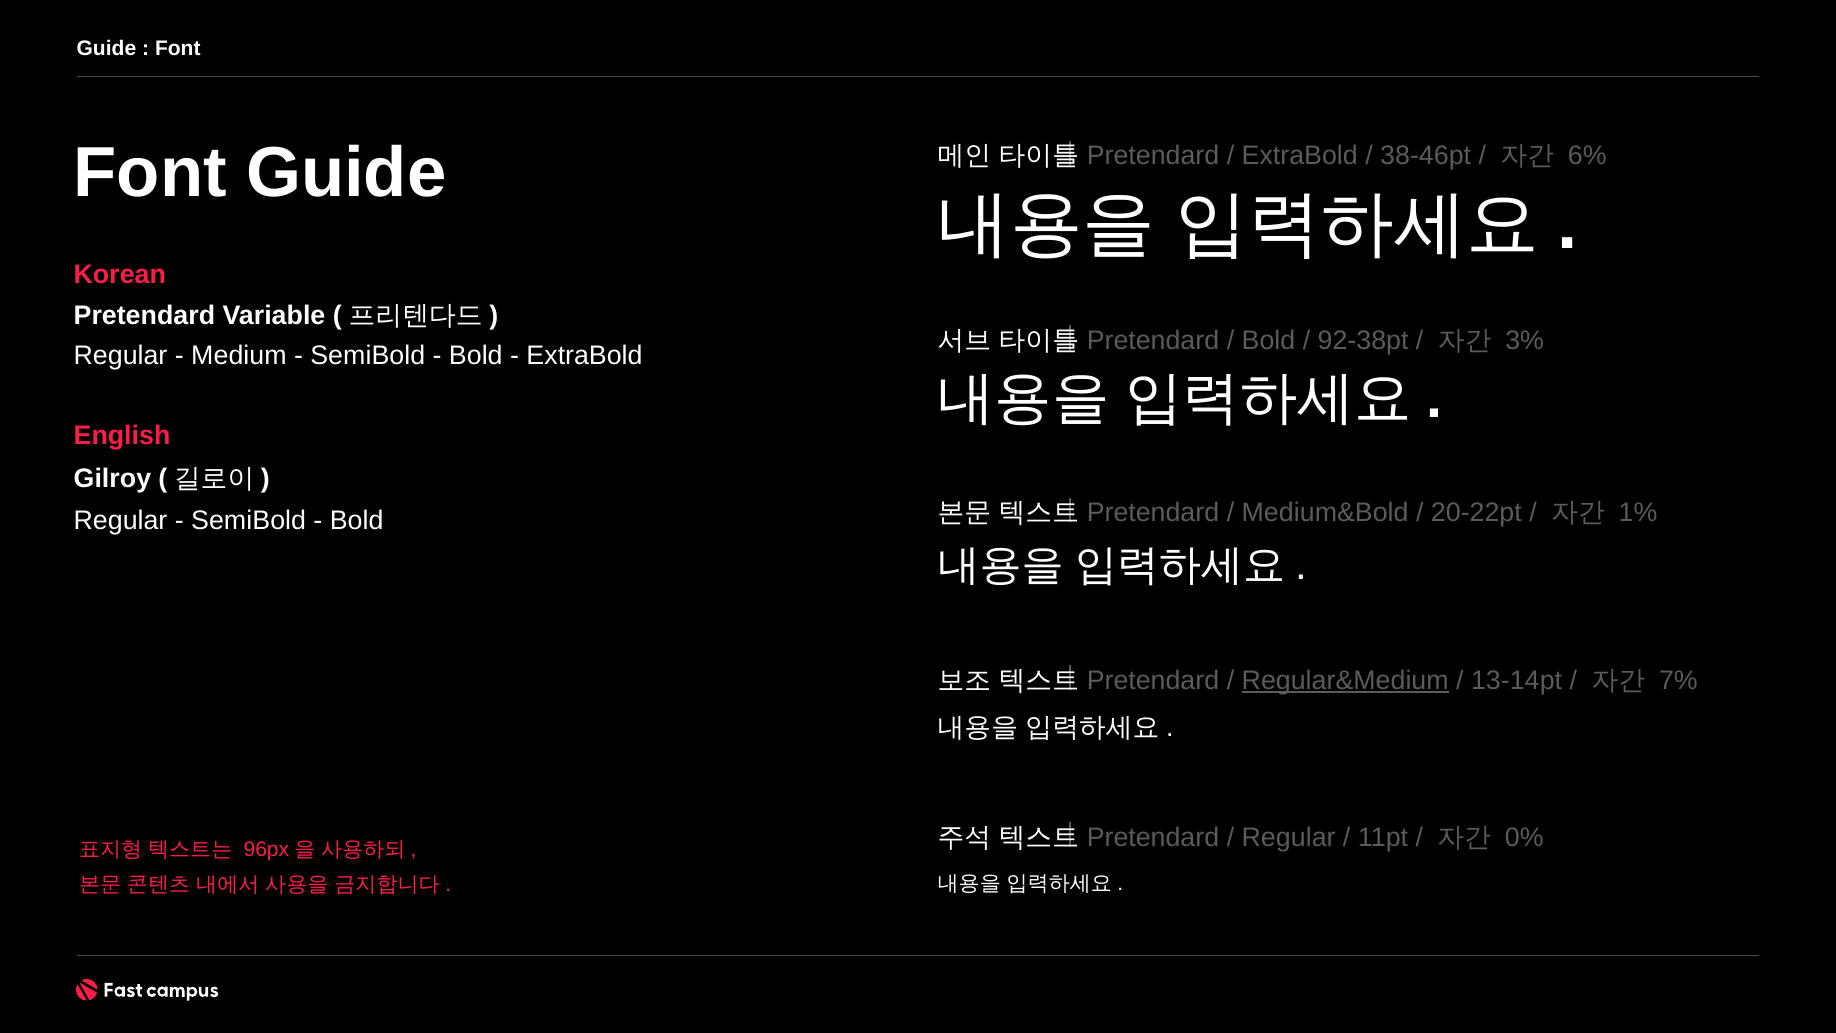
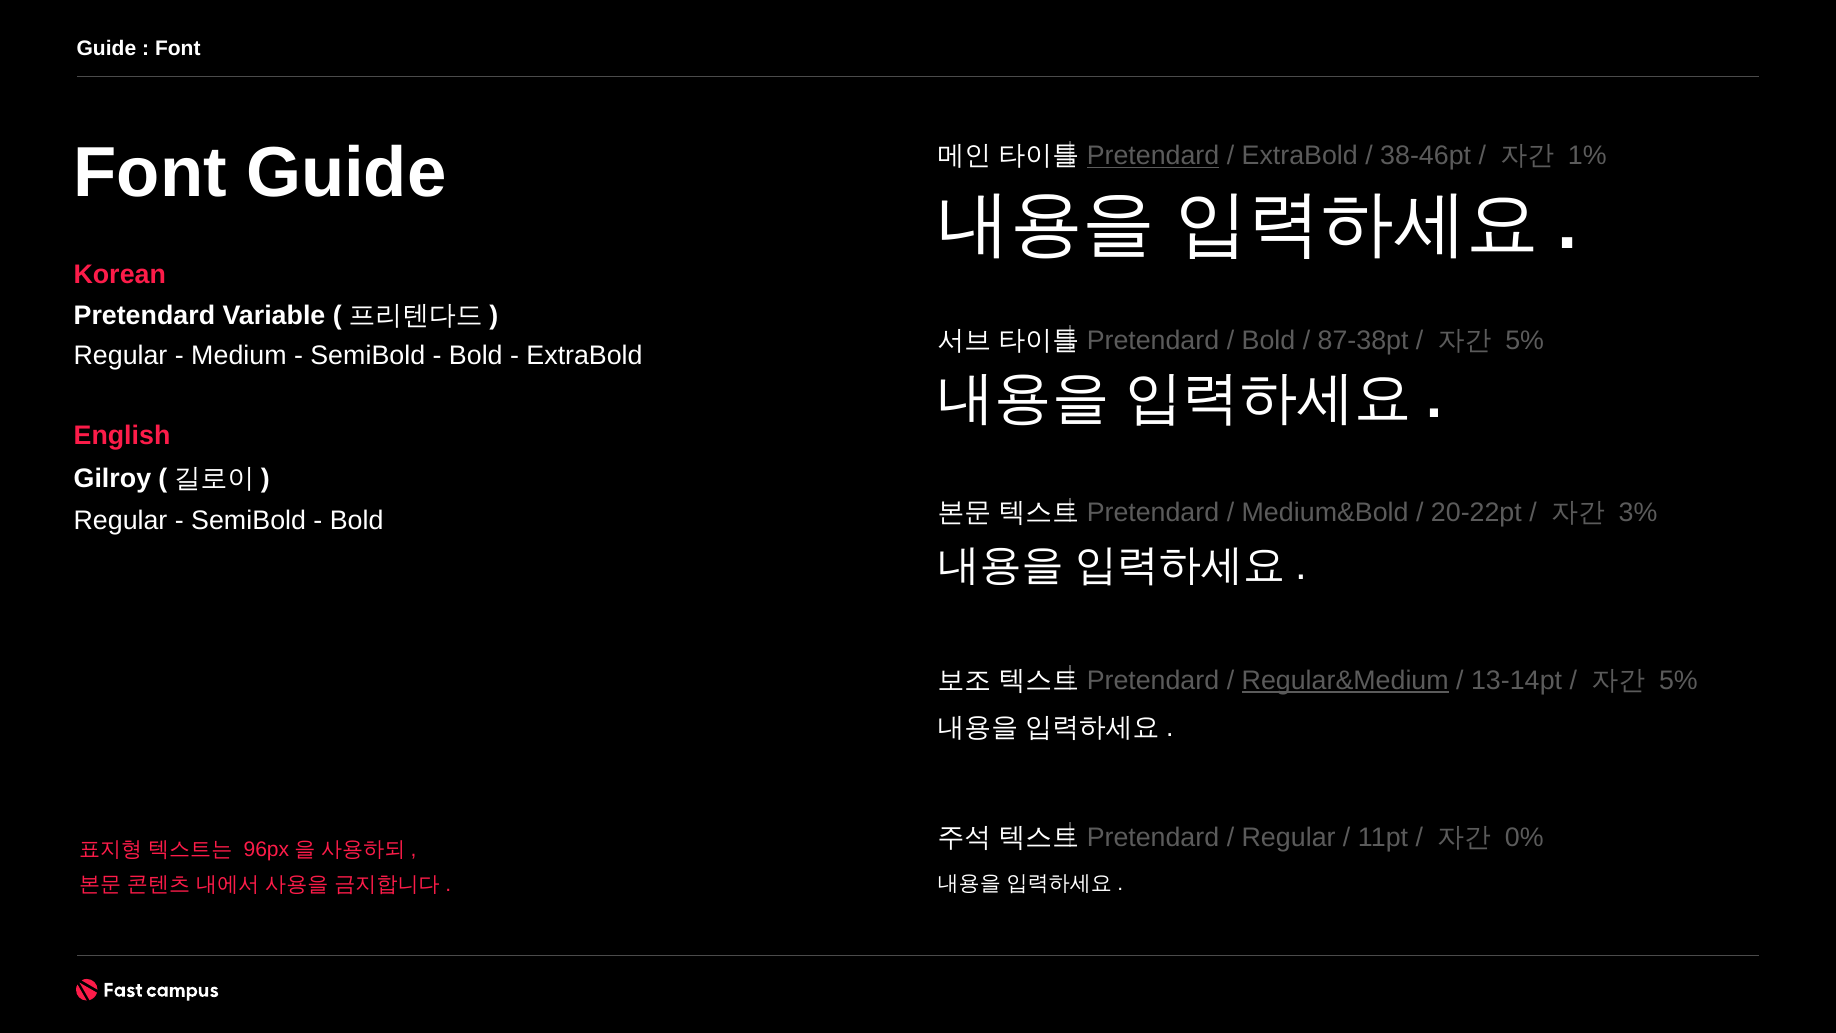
Pretendard at (1153, 156) underline: none -> present
6%: 6% -> 1%
92-38pt: 92-38pt -> 87-38pt
3% at (1525, 340): 3% -> 5%
1%: 1% -> 3%
7% at (1678, 680): 7% -> 5%
